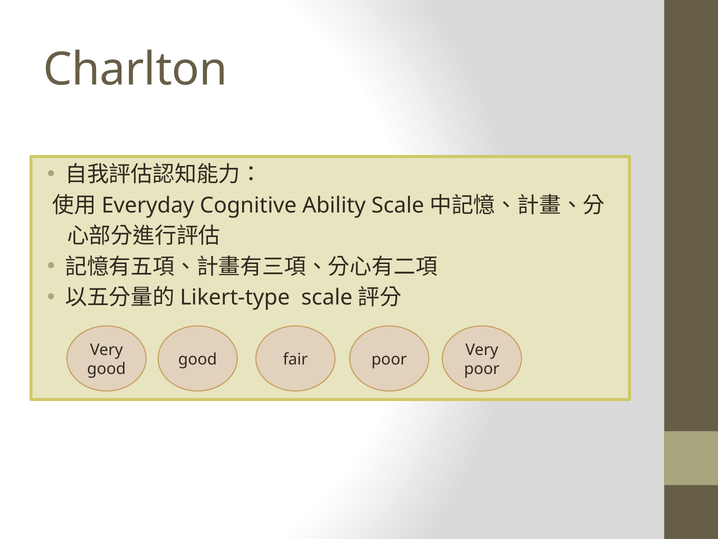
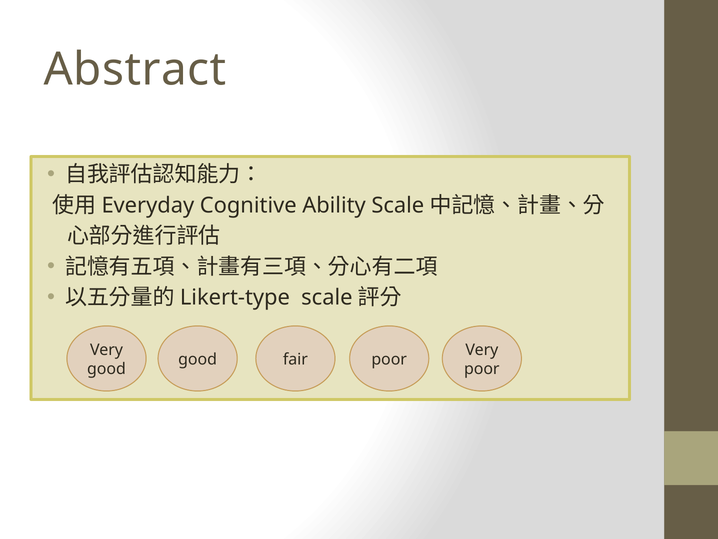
Charlton: Charlton -> Abstract
